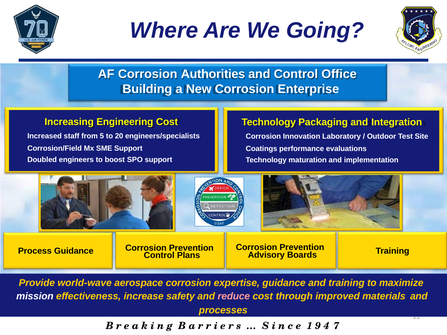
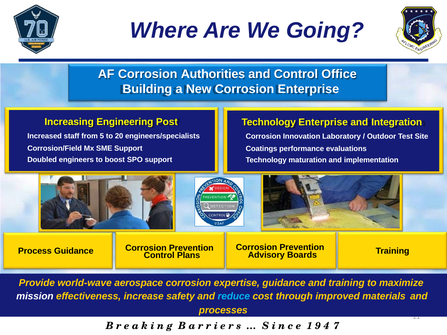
Engineering Cost: Cost -> Post
Technology Packaging: Packaging -> Enterprise
reduce colour: pink -> light blue
